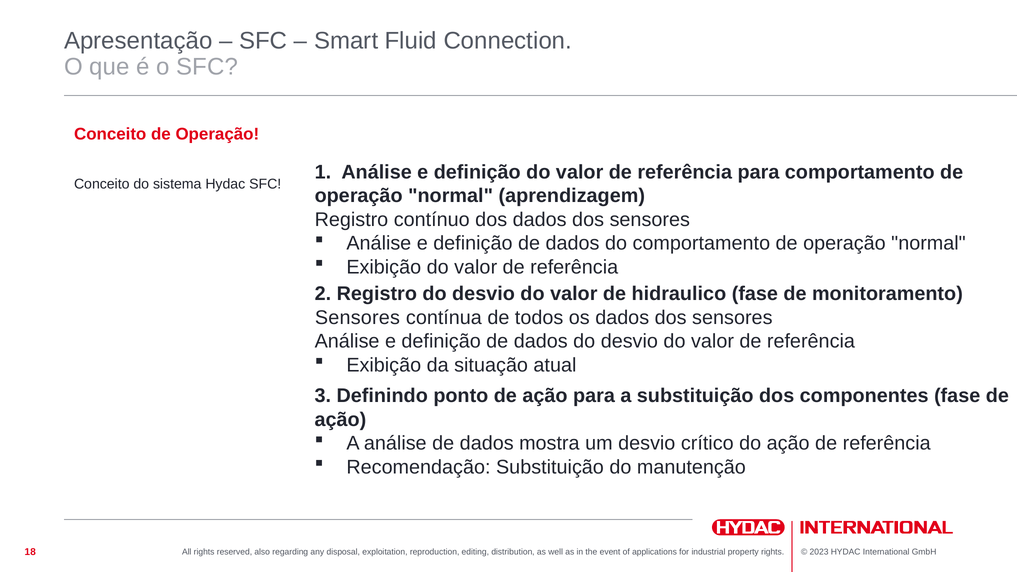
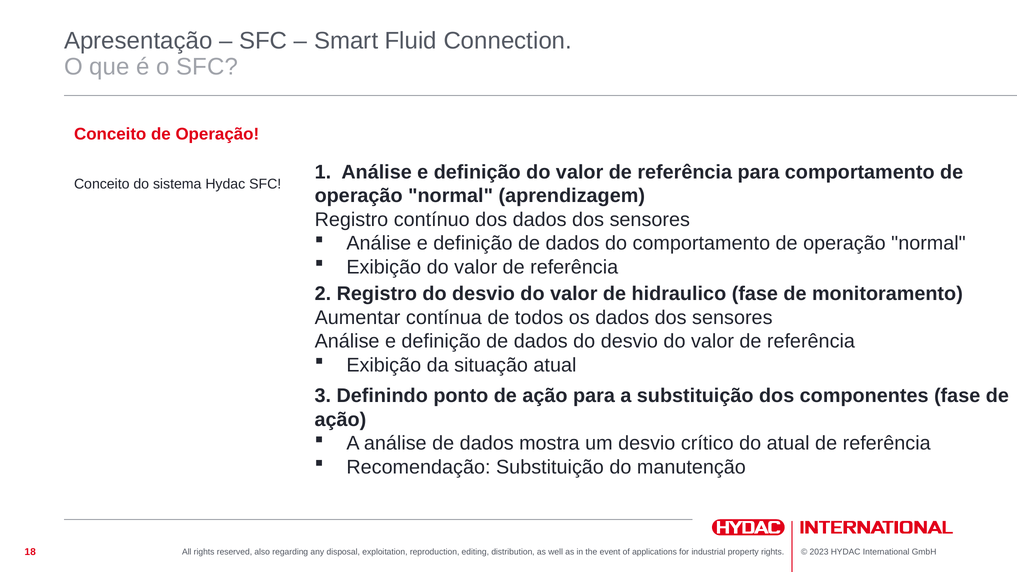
Sensores at (357, 318): Sensores -> Aumentar
do ação: ação -> atual
